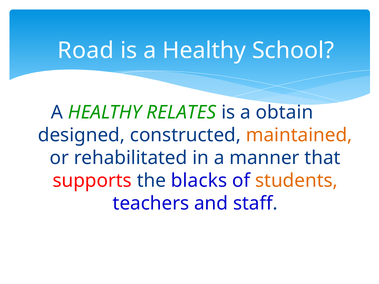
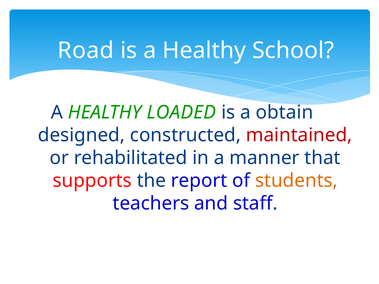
RELATES: RELATES -> LOADED
maintained colour: orange -> red
blacks: blacks -> report
